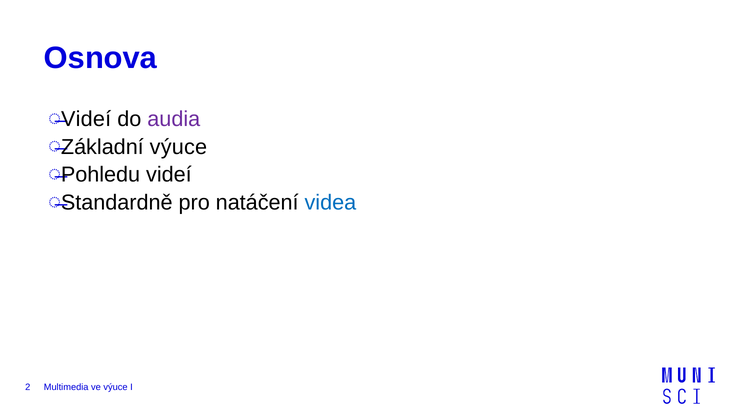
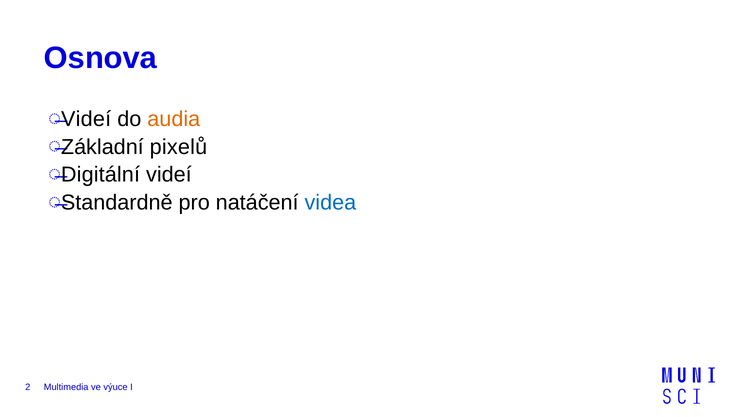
audia colour: purple -> orange
Základní výuce: výuce -> pixelů
Pohledu: Pohledu -> Digitální
